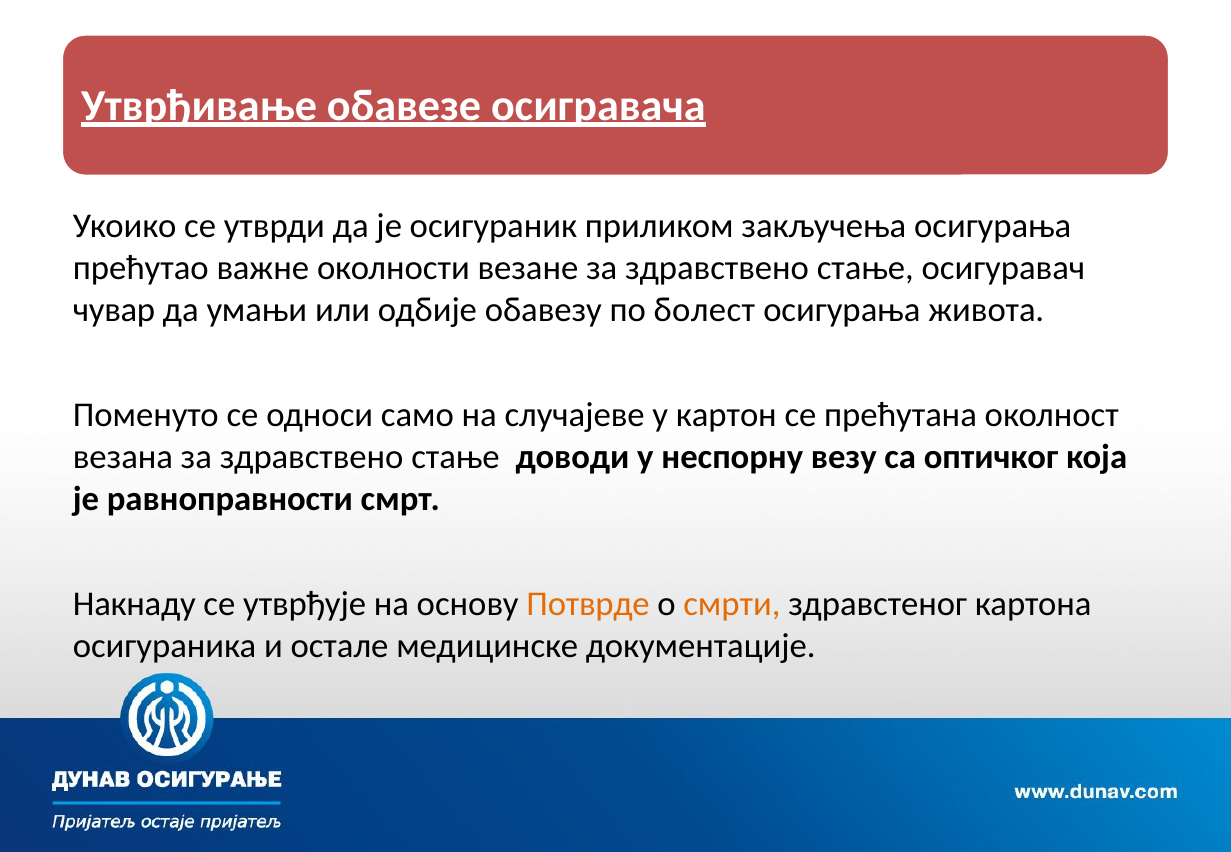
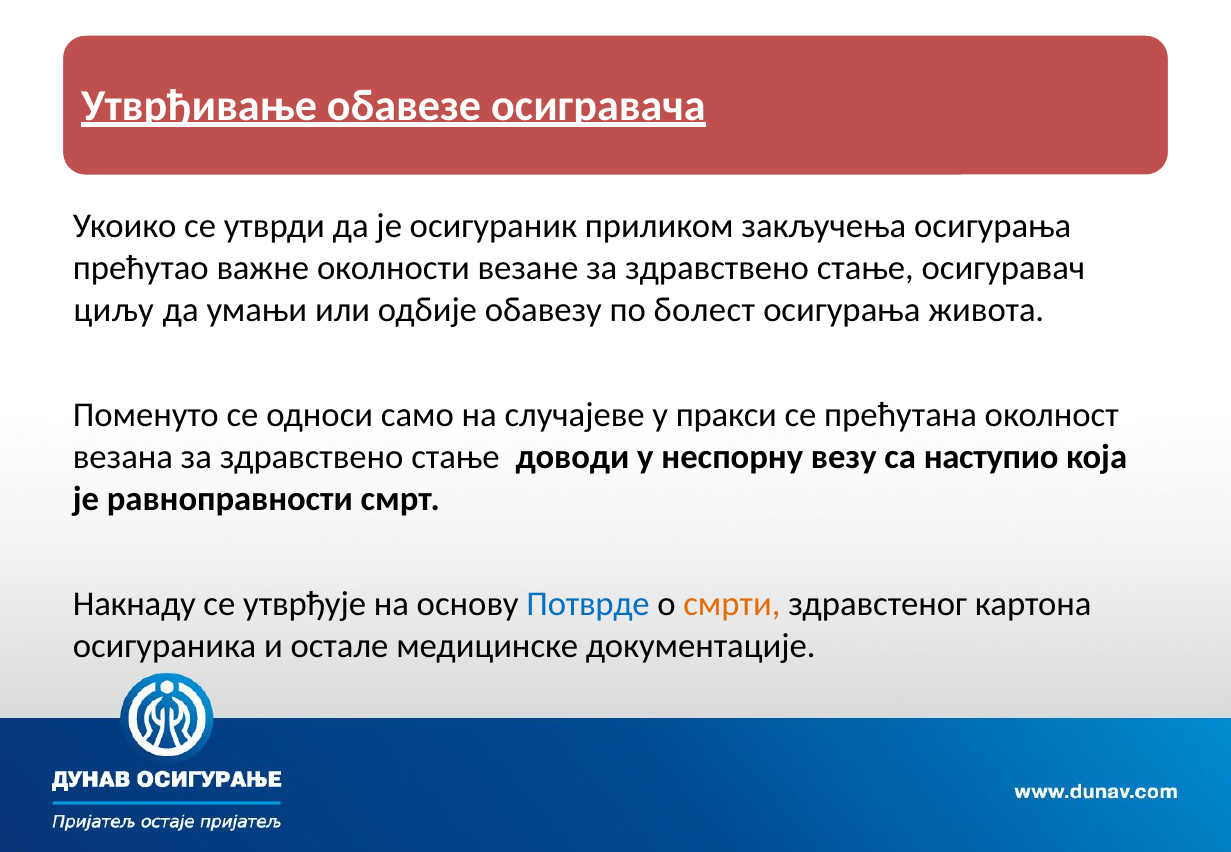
чувар: чувар -> циљу
картон: картон -> пракси
оптичког: оптичког -> наступио
Потврде colour: orange -> blue
